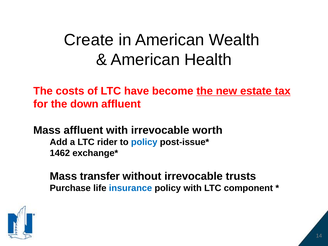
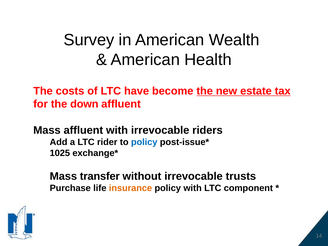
Create: Create -> Survey
worth: worth -> riders
1462: 1462 -> 1025
insurance colour: blue -> orange
